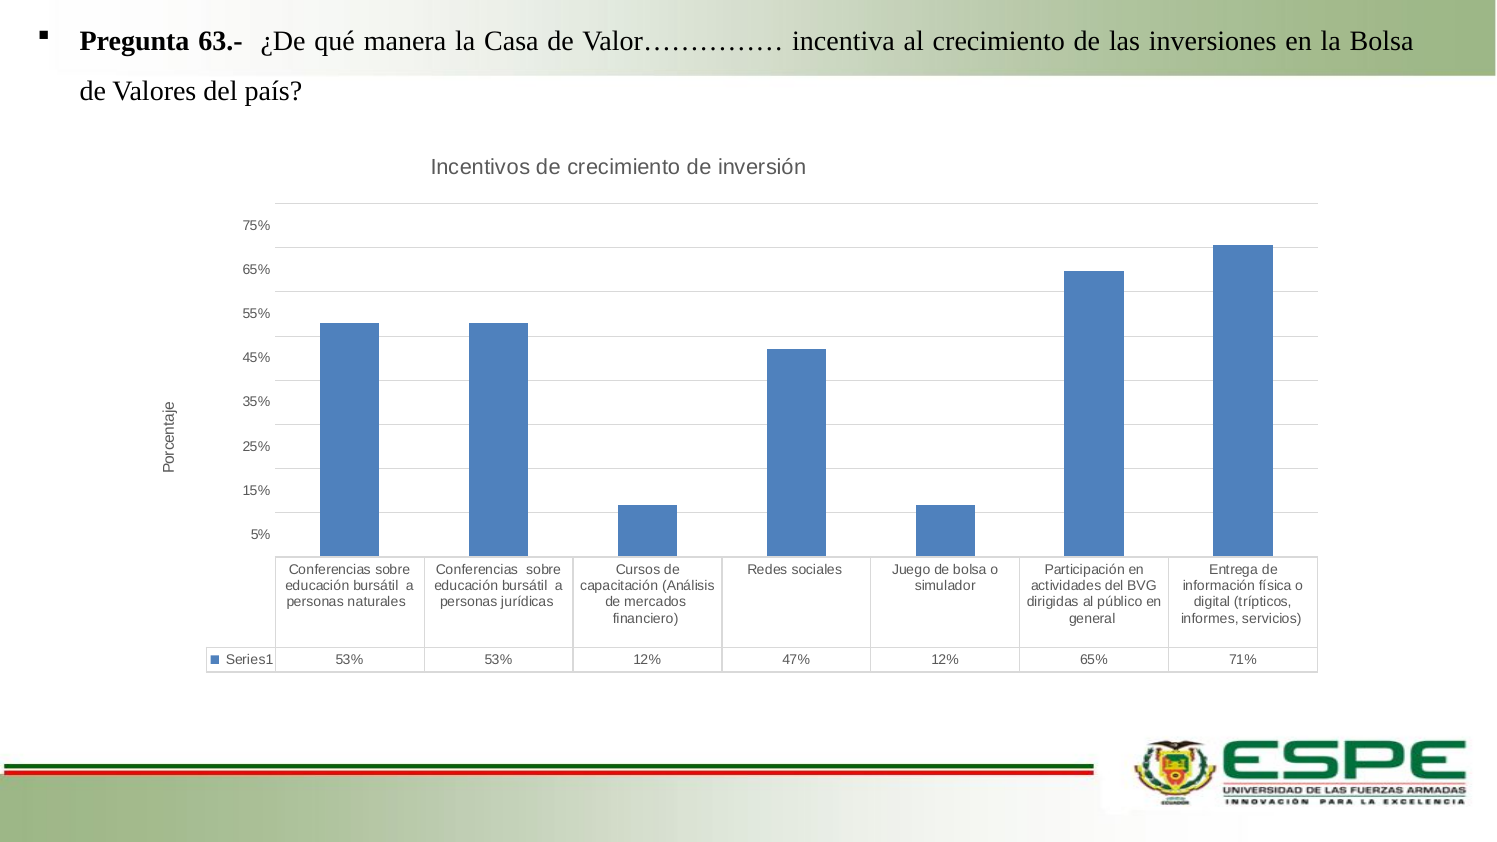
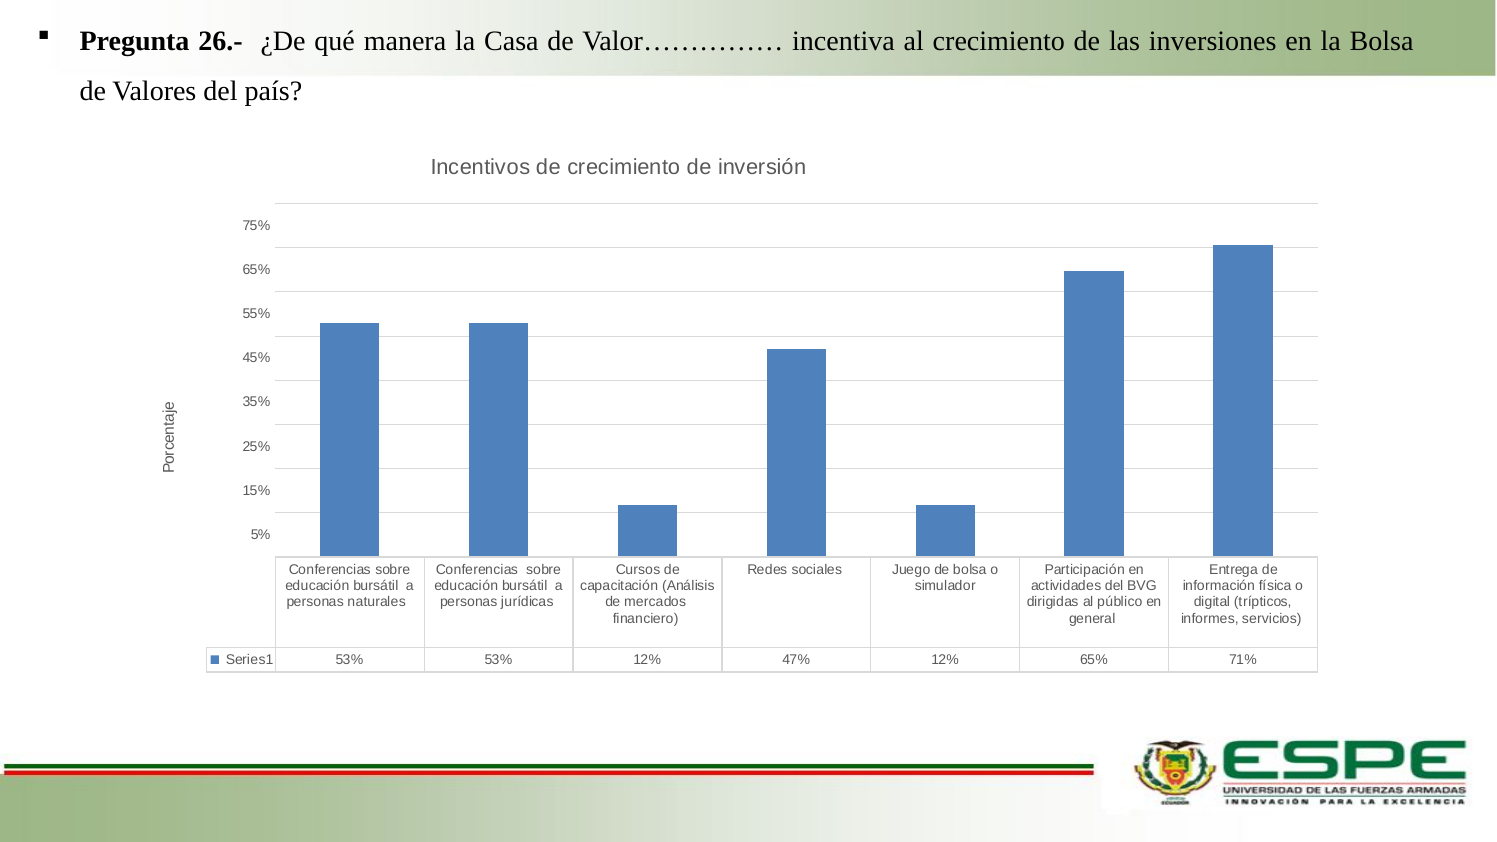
63.-: 63.- -> 26.-
